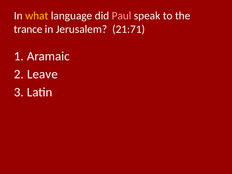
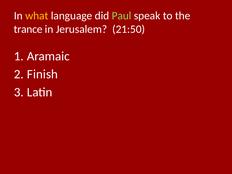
Paul colour: pink -> light green
21:71: 21:71 -> 21:50
Leave: Leave -> Finish
